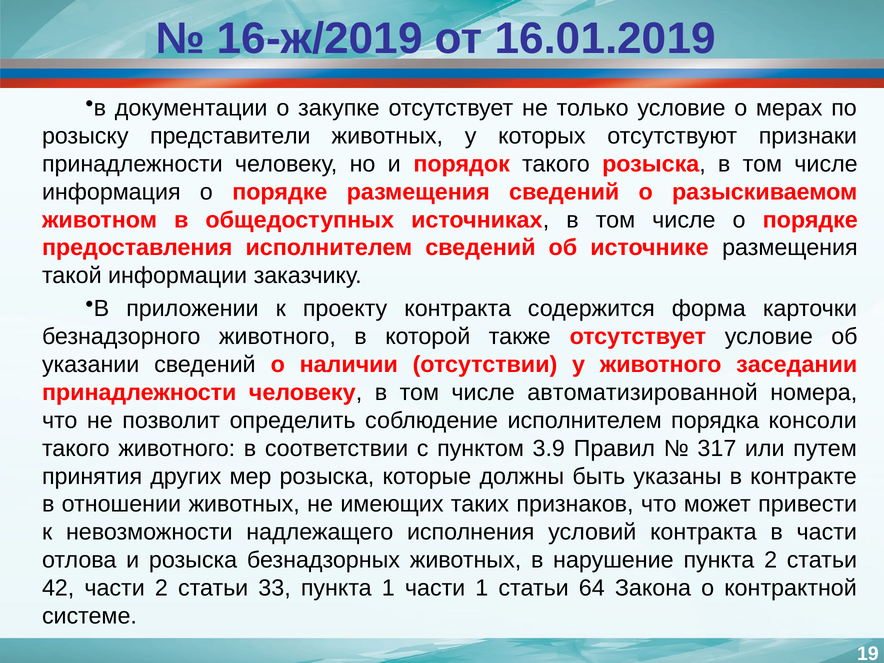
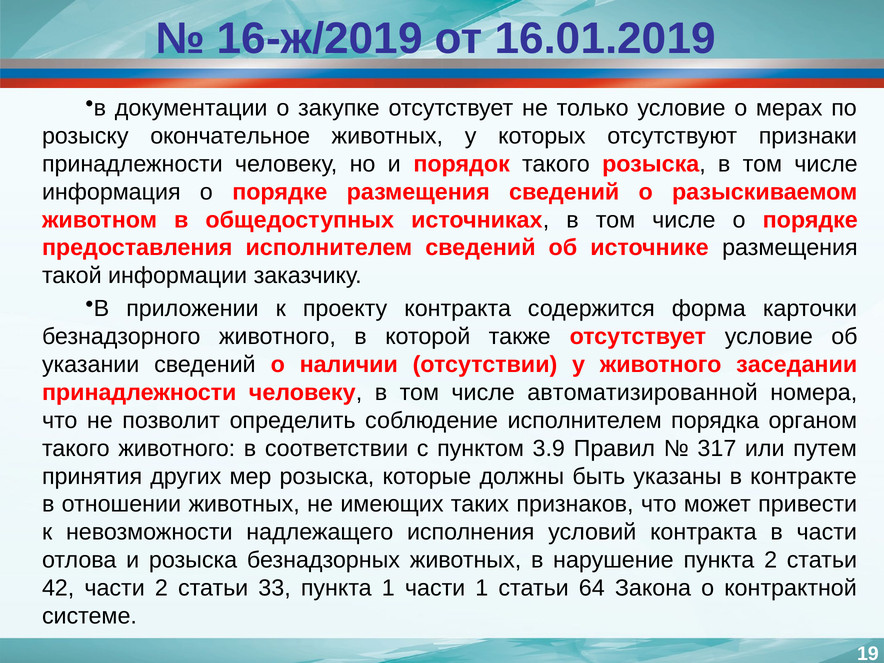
представители: представители -> окончательное
консоли: консоли -> органом
